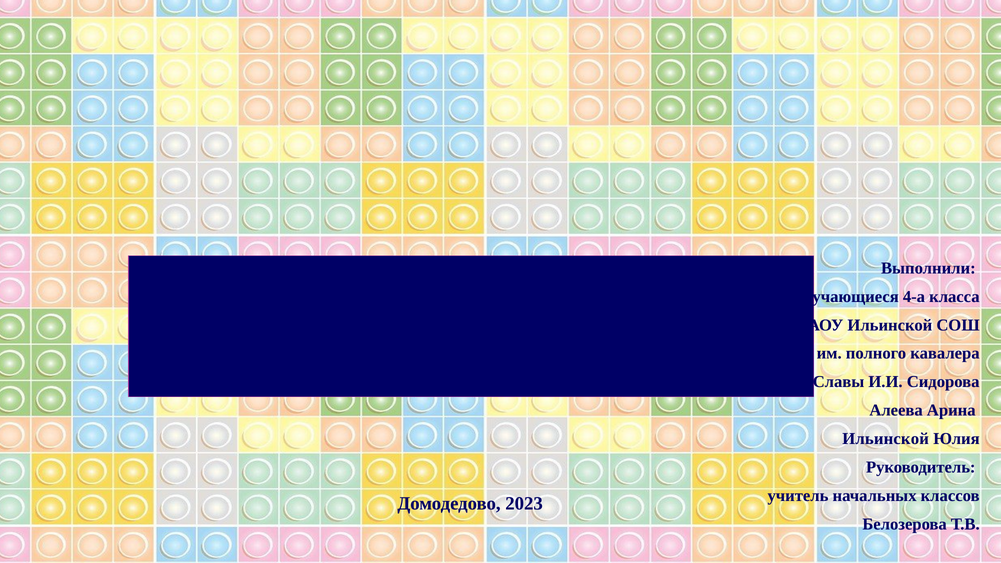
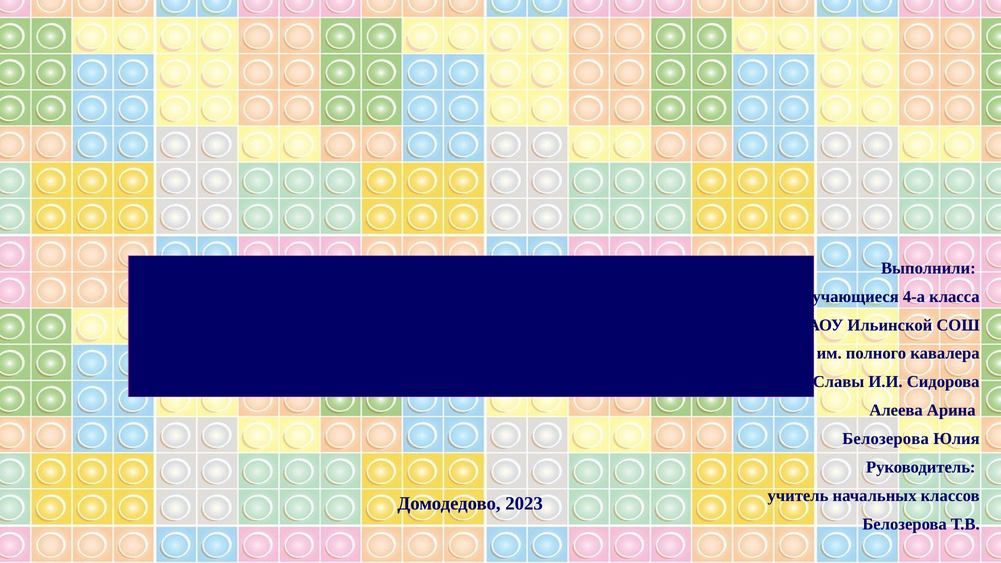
Ильинской at (886, 439): Ильинской -> Белозерова
